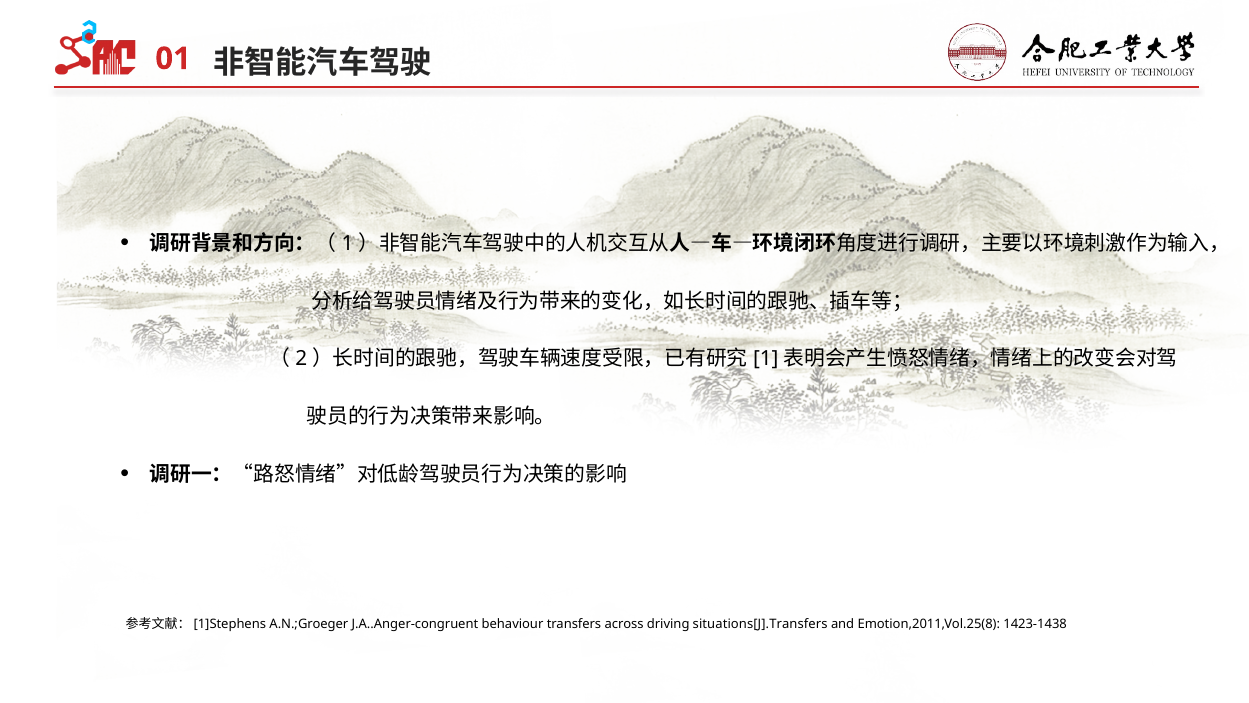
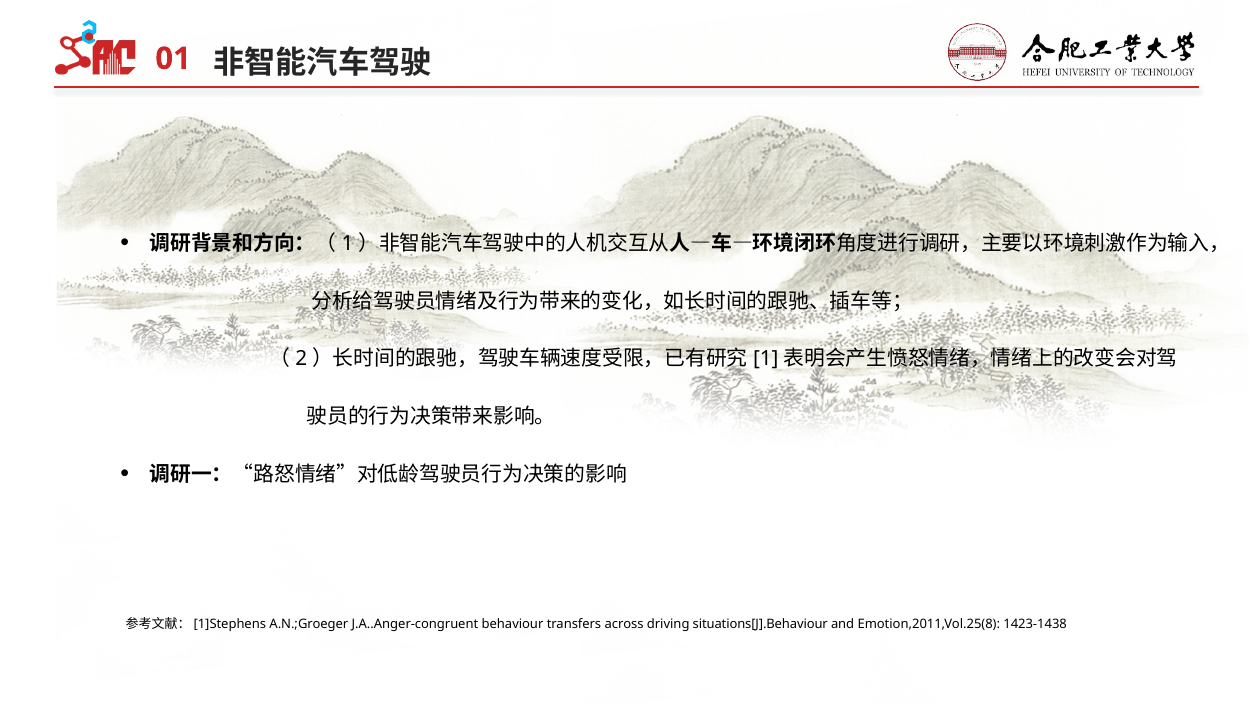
situations[J].Transfers: situations[J].Transfers -> situations[J].Behaviour
